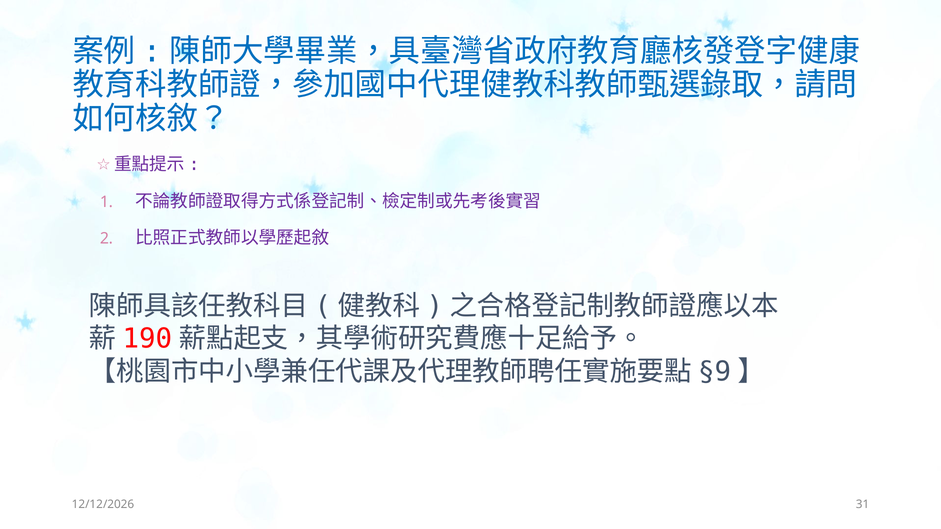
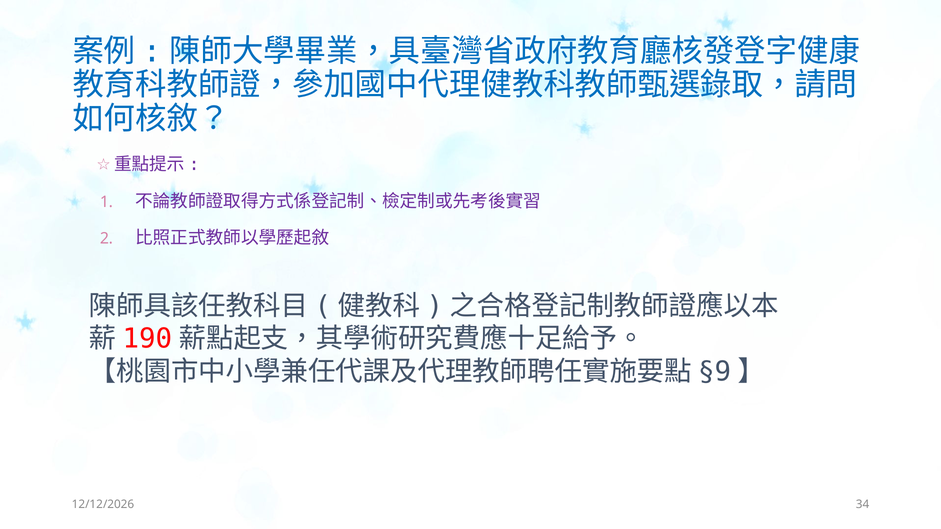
31: 31 -> 34
